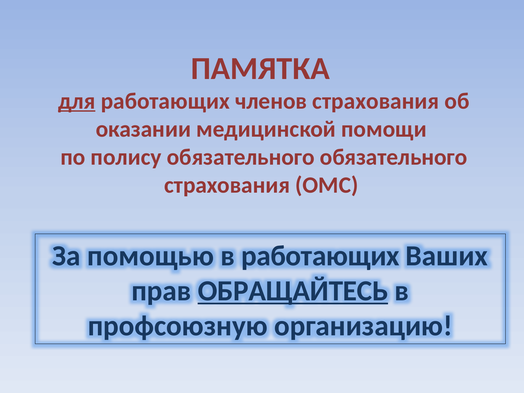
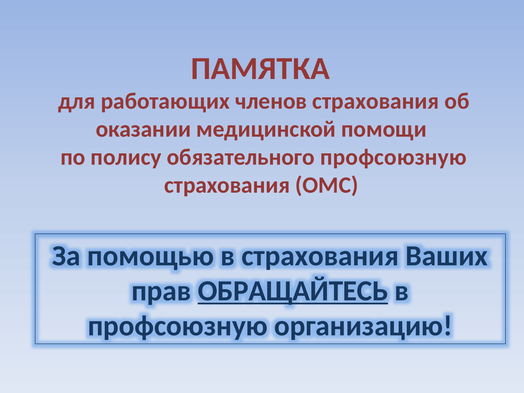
для underline: present -> none
обязательного обязательного: обязательного -> профсоюзную
в работающих: работающих -> страхования
